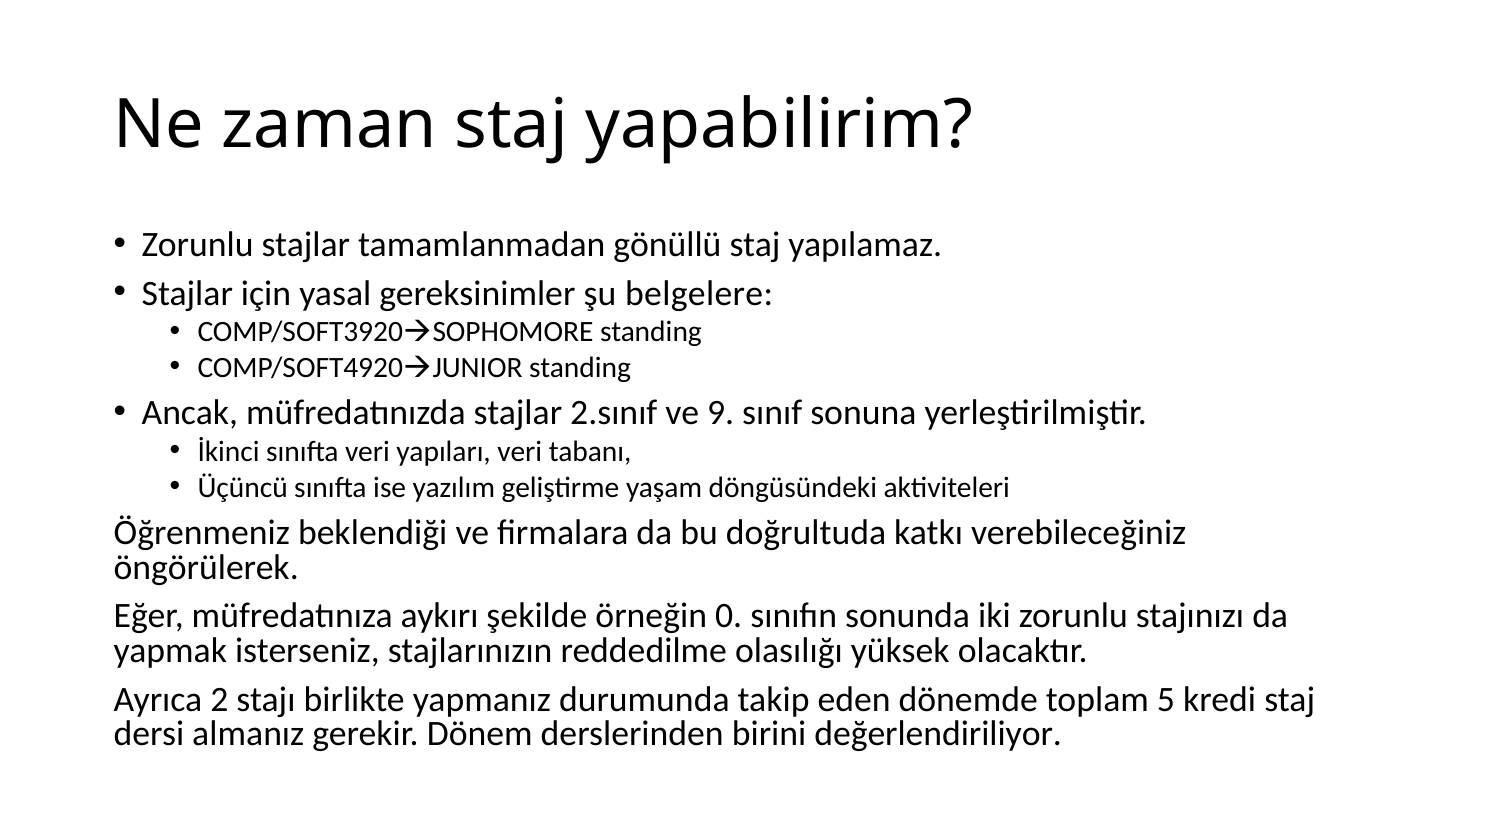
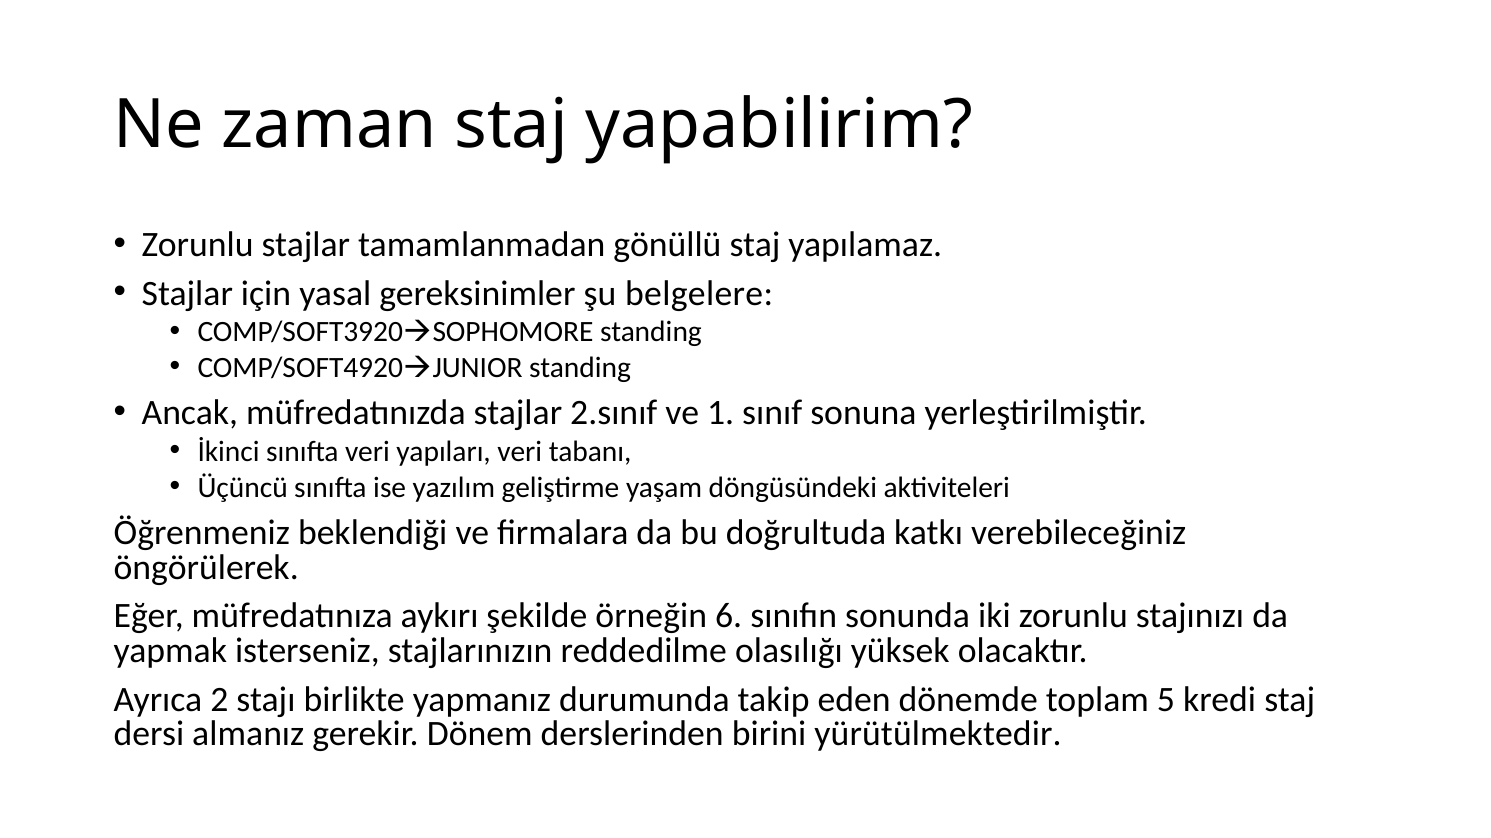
9: 9 -> 1
0: 0 -> 6
değerlendiriliyor: değerlendiriliyor -> yürütülmektedir
